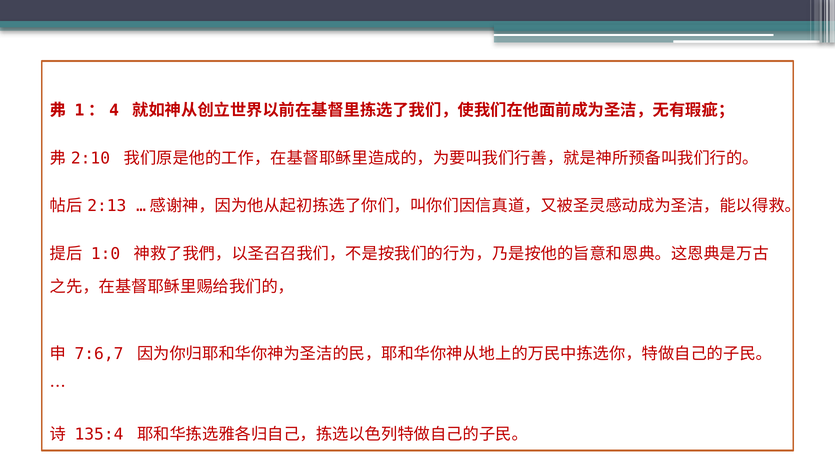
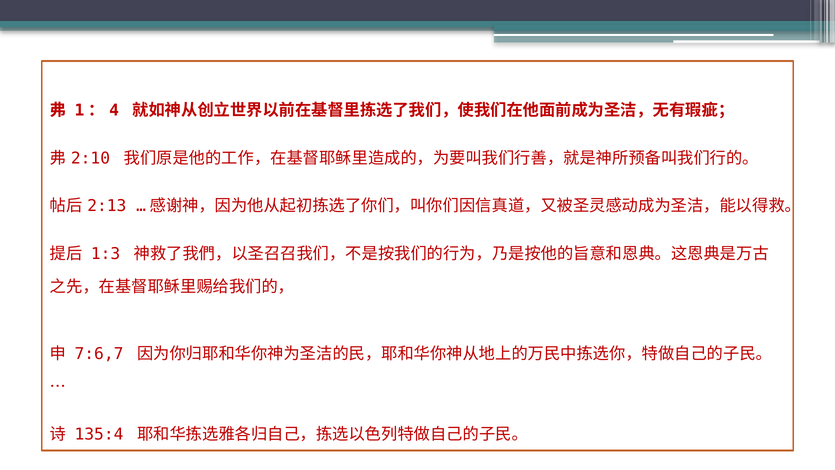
1:0: 1:0 -> 1:3
